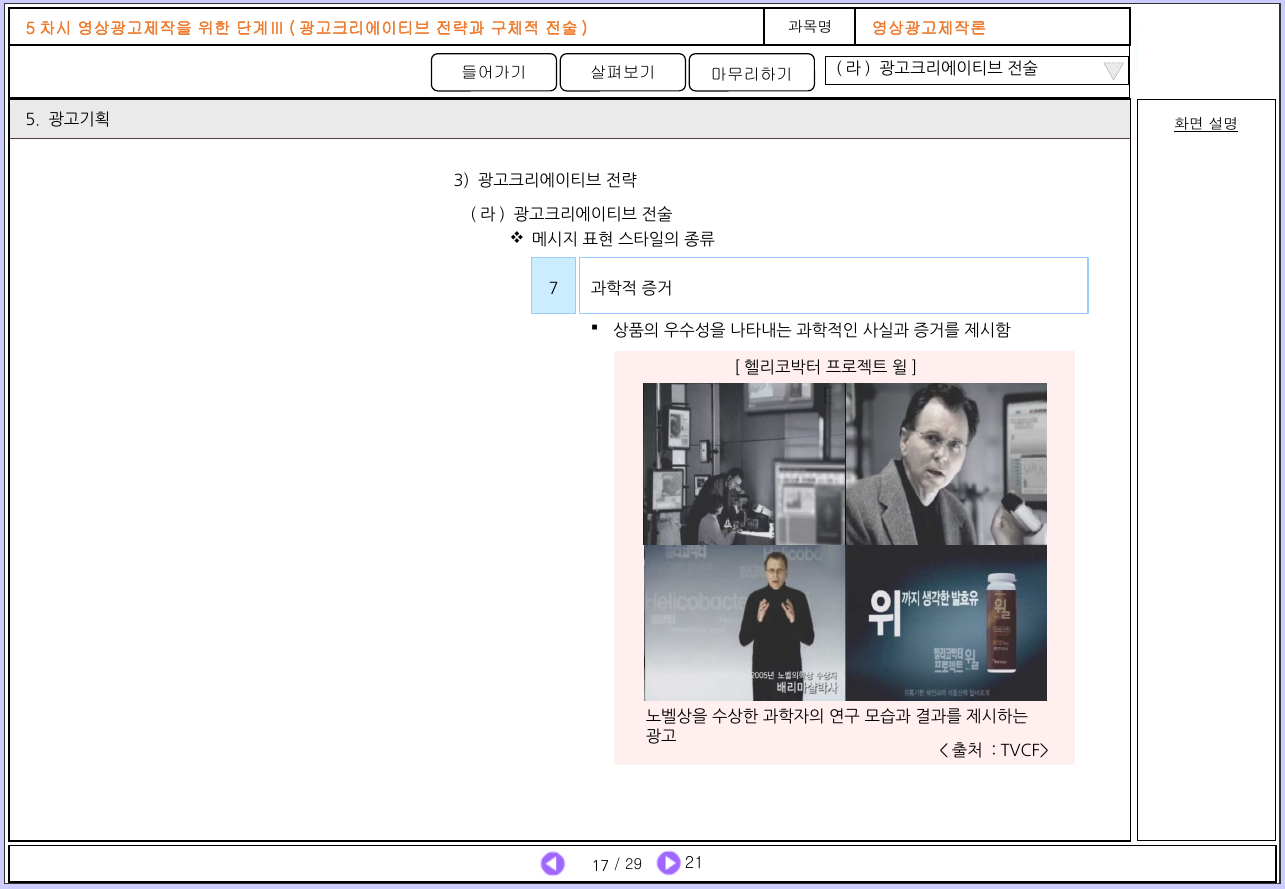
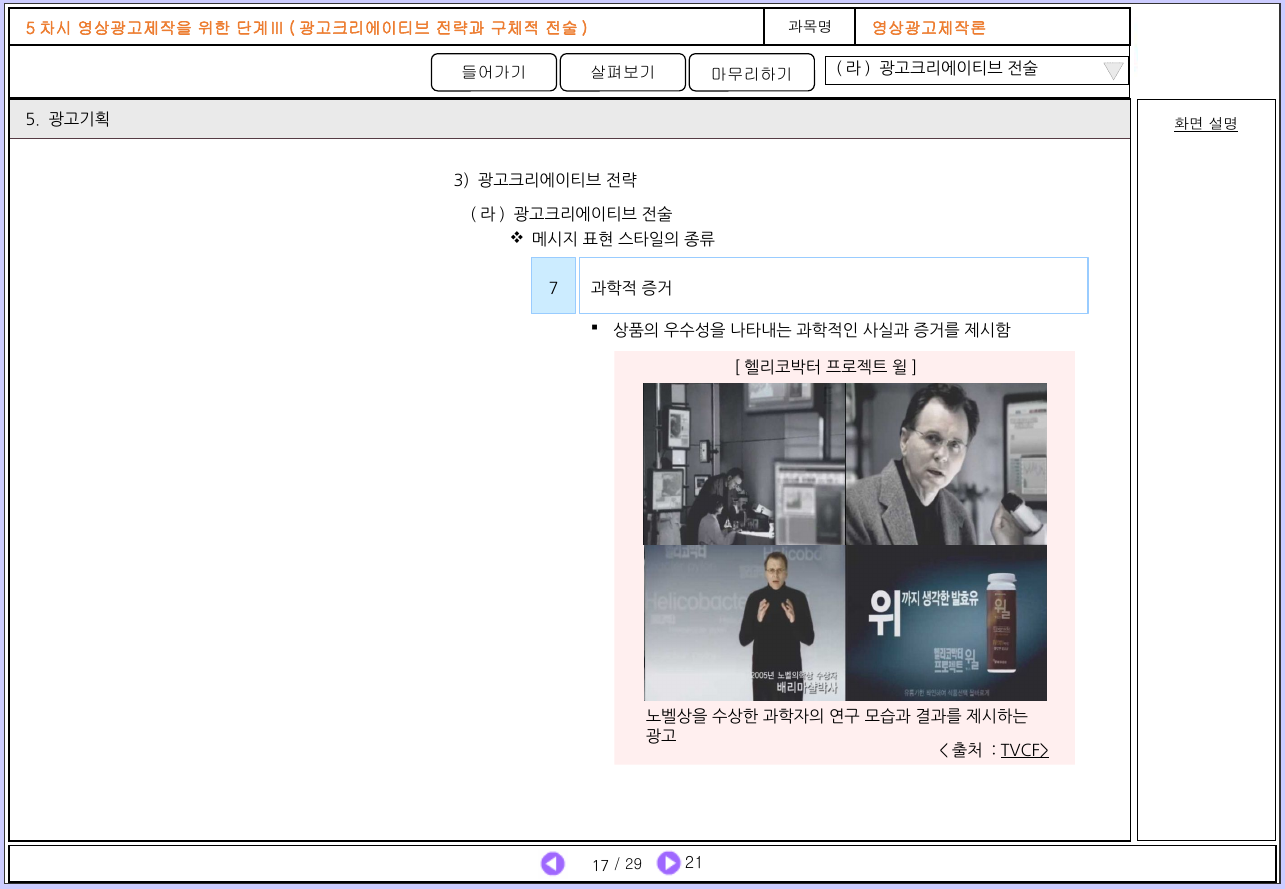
TVCF> underline: none -> present
